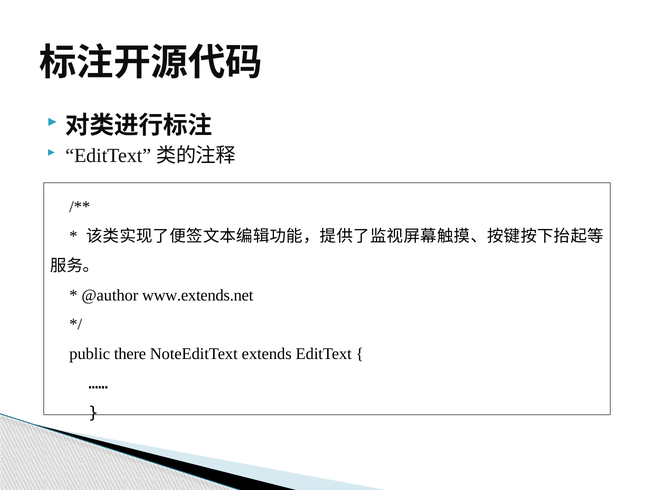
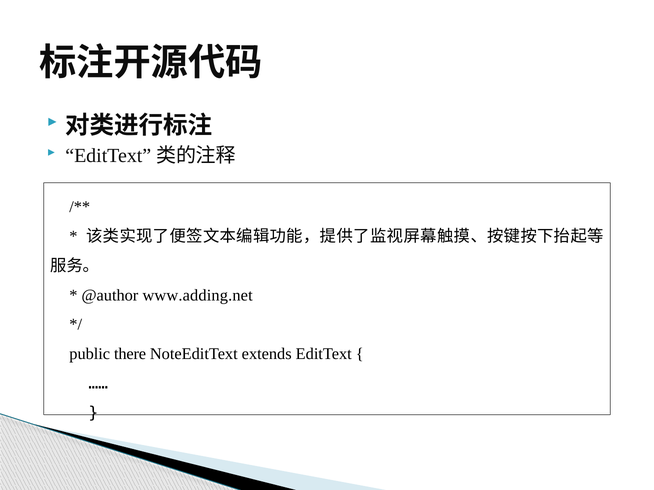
www.extends.net: www.extends.net -> www.adding.net
